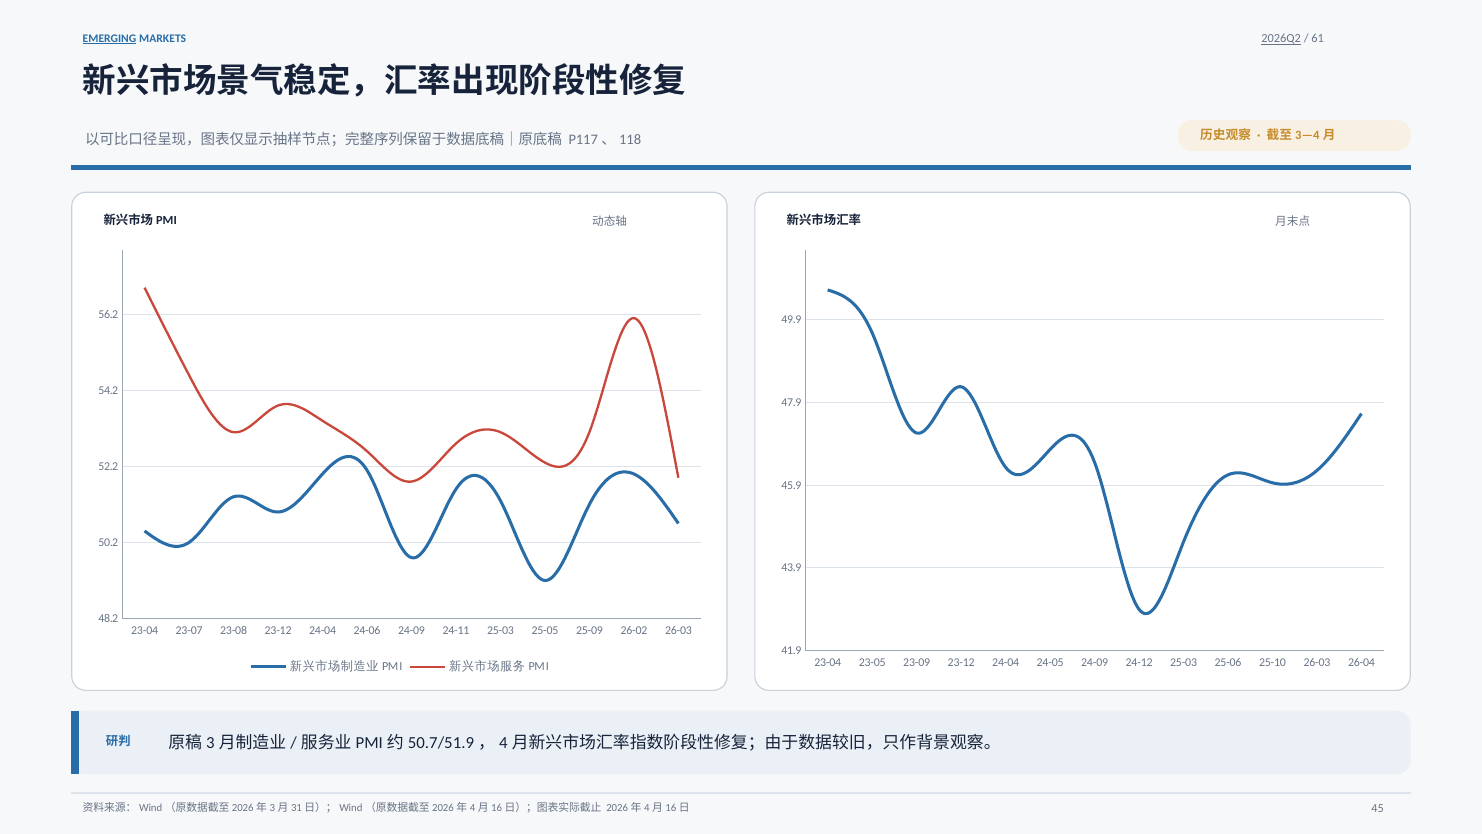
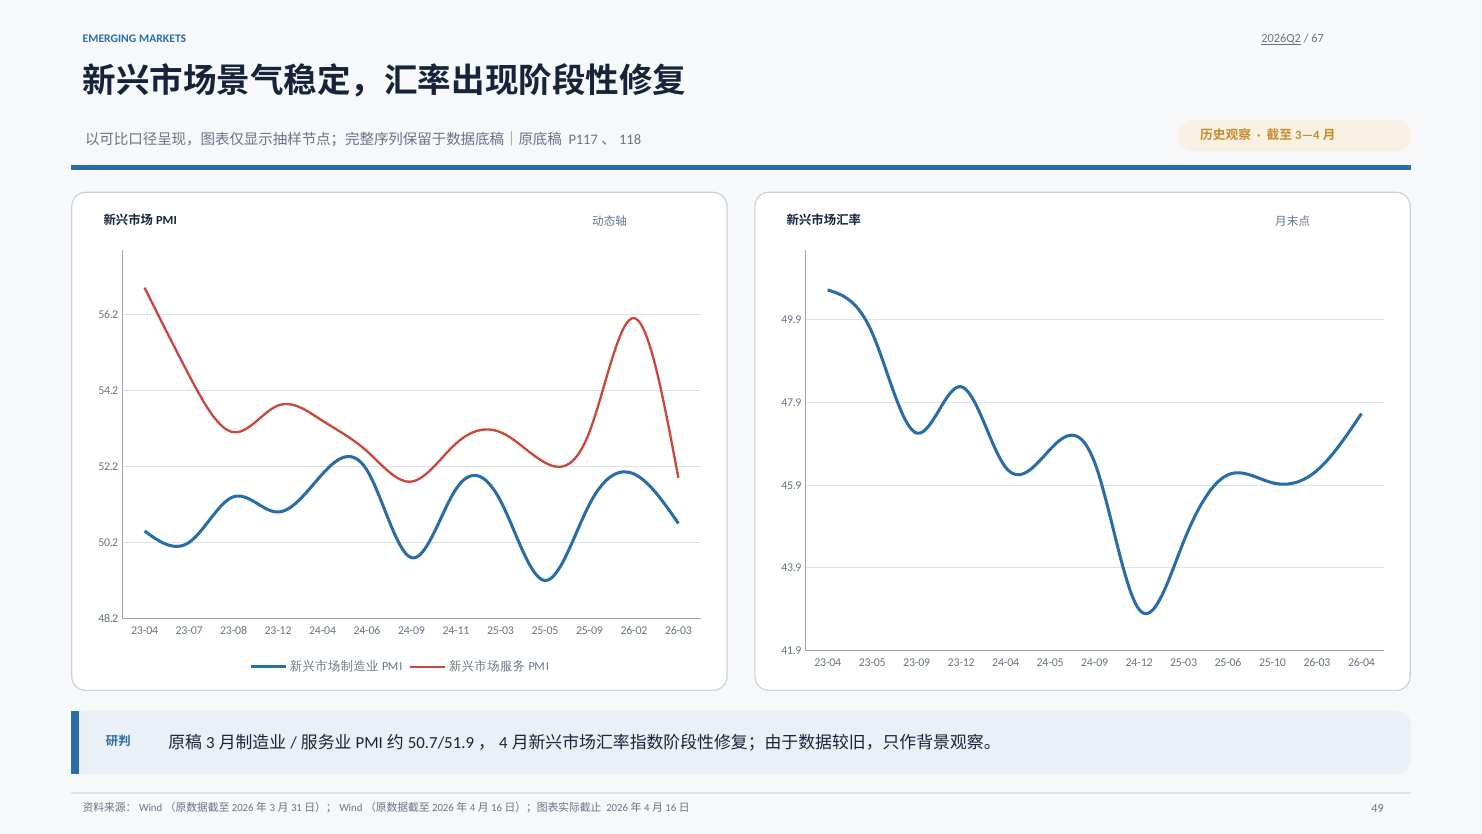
EMERGING underline: present -> none
61: 61 -> 67
45: 45 -> 49
